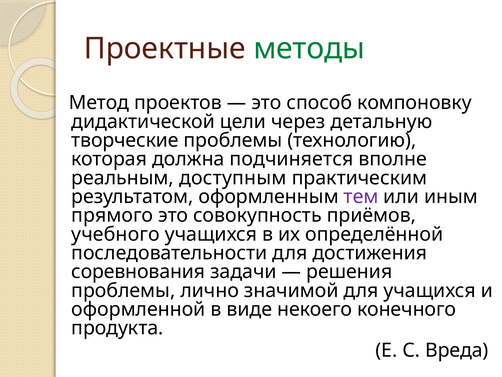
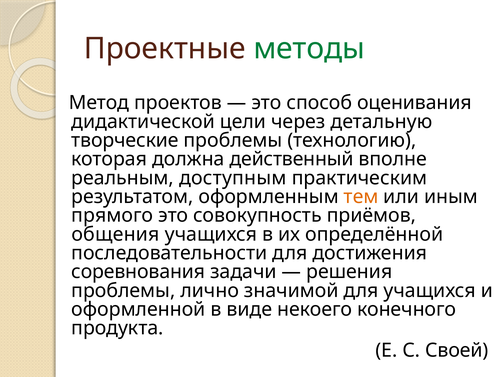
компоновку: компоновку -> оценивания
подчиняется: подчиняется -> действенный
тем colour: purple -> orange
учебного: учебного -> общения
Вреда: Вреда -> Своей
